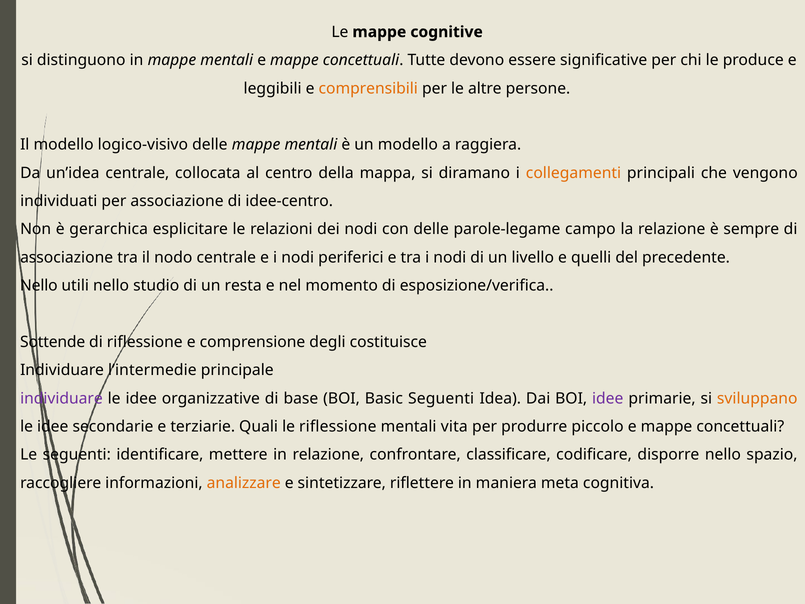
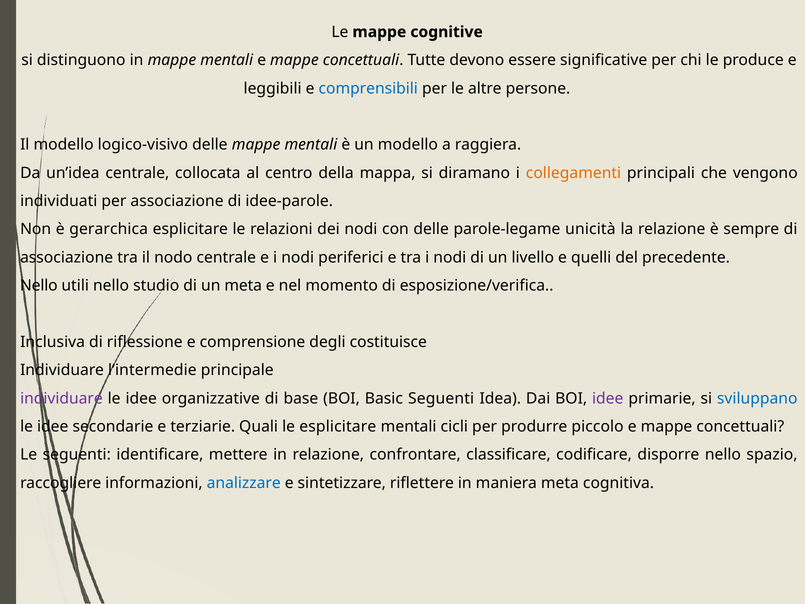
comprensibili colour: orange -> blue
idee-centro: idee-centro -> idee-parole
campo: campo -> unicità
un resta: resta -> meta
Sottende: Sottende -> Inclusiva
sviluppano colour: orange -> blue
le riflessione: riflessione -> esplicitare
vita: vita -> cicli
analizzare colour: orange -> blue
